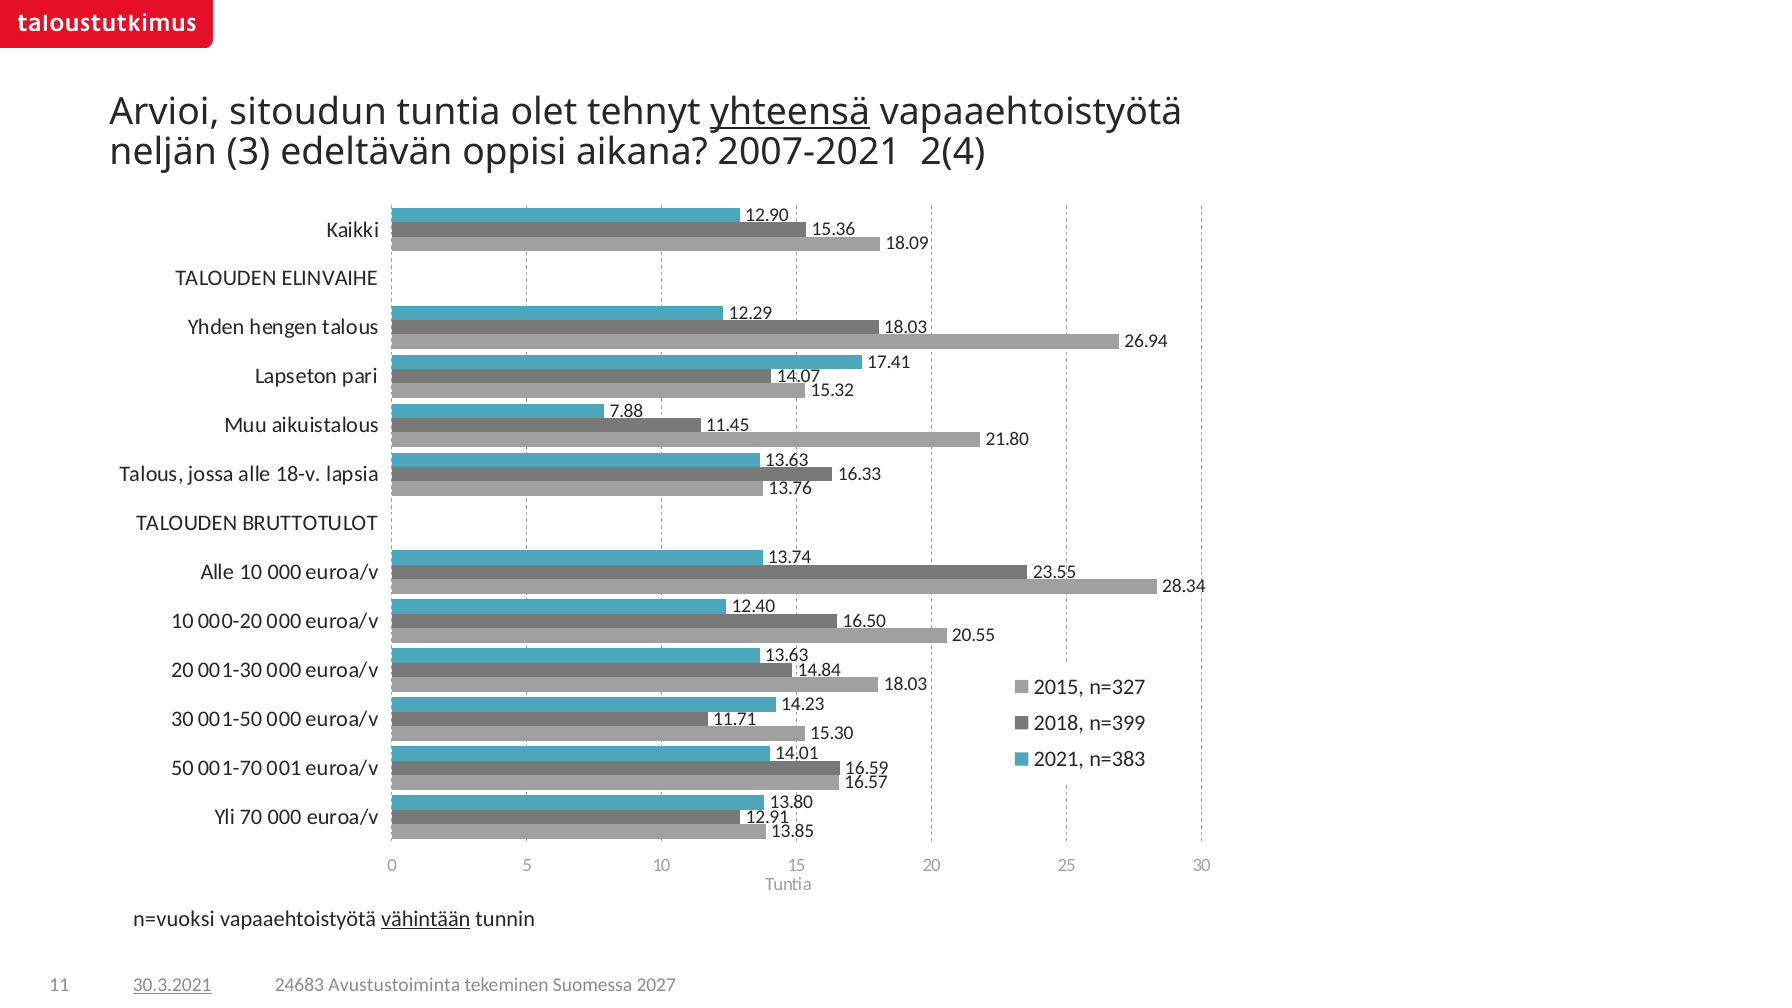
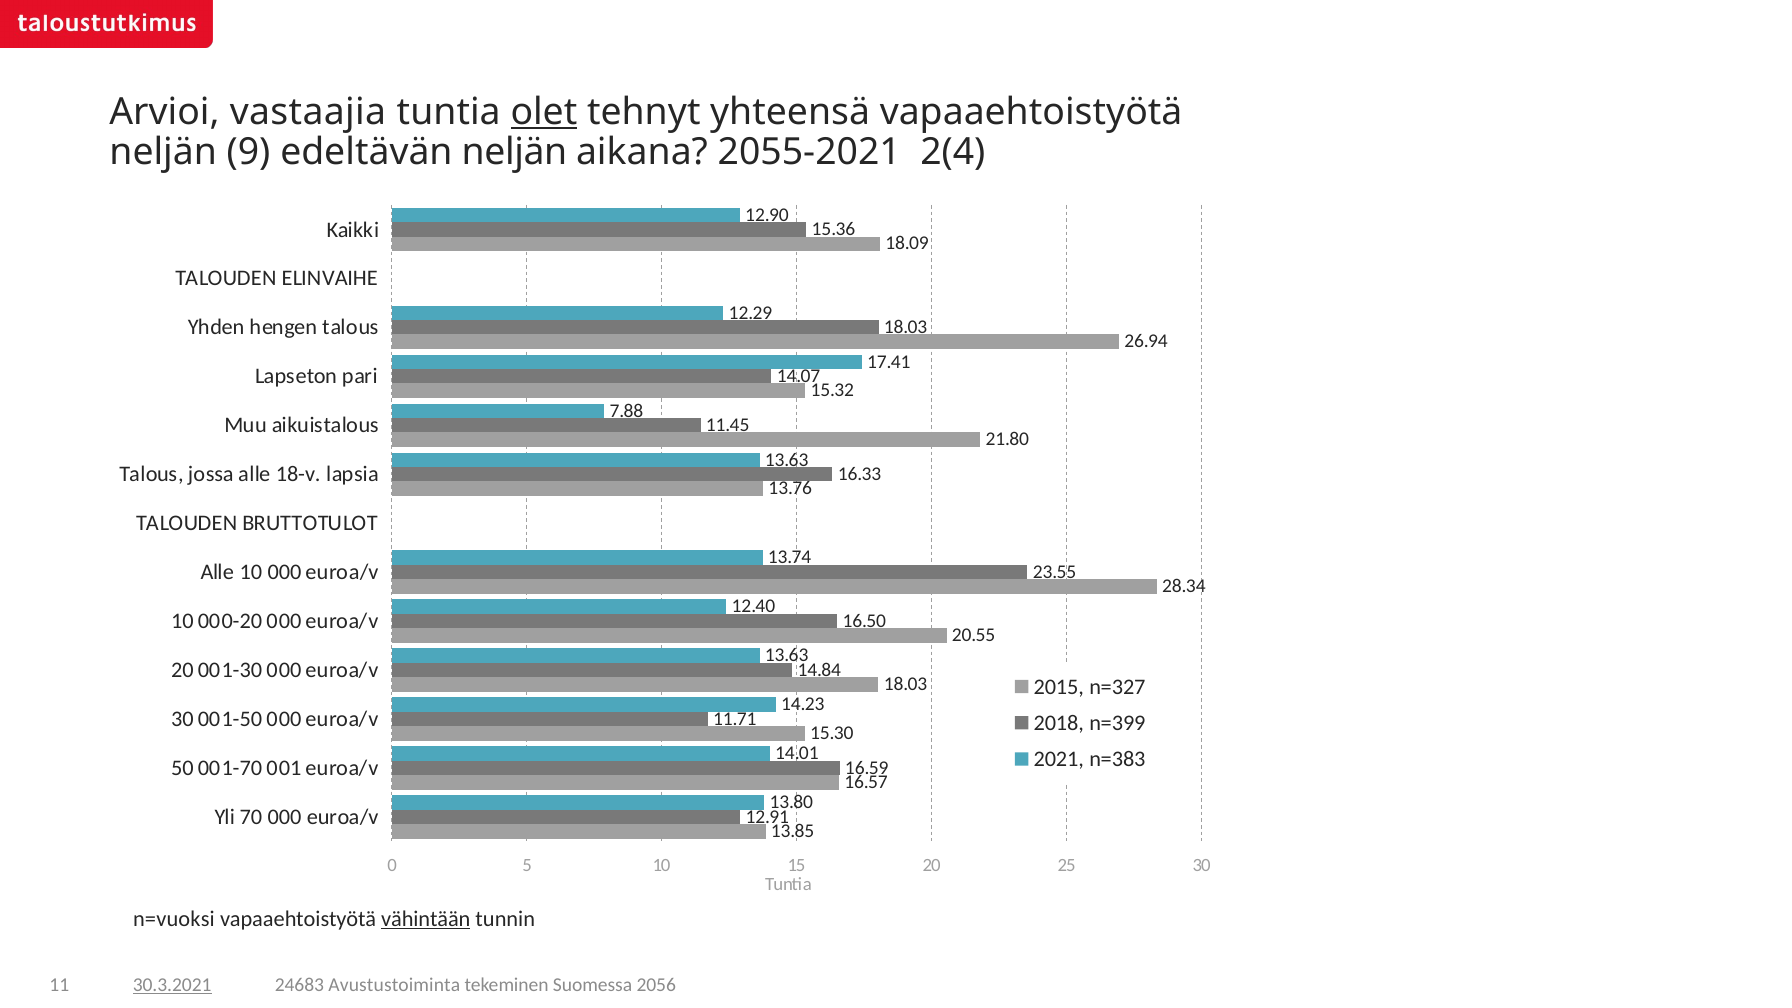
sitoudun: sitoudun -> vastaajia
olet underline: none -> present
yhteensä underline: present -> none
3: 3 -> 9
edeltävän oppisi: oppisi -> neljän
2007-2021: 2007-2021 -> 2055-2021
2027: 2027 -> 2056
